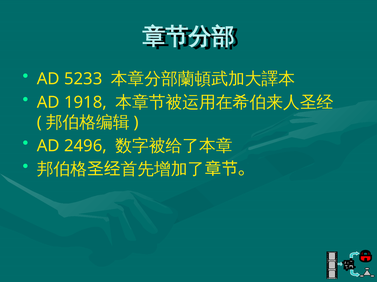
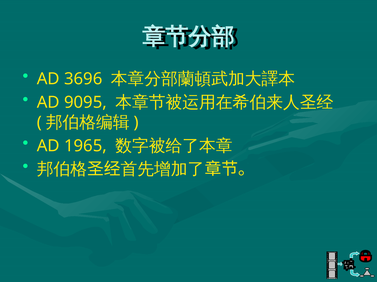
5233: 5233 -> 3696
1918: 1918 -> 9095
2496: 2496 -> 1965
